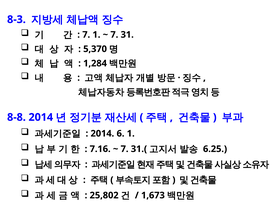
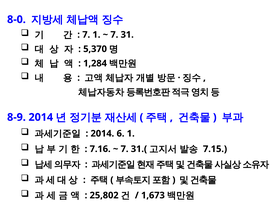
8-3: 8-3 -> 8-0
8-8: 8-8 -> 8-9
6.25: 6.25 -> 7.15
